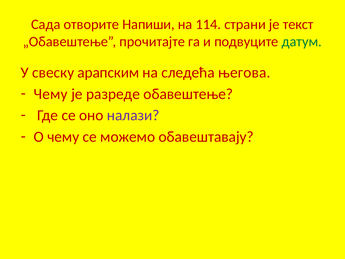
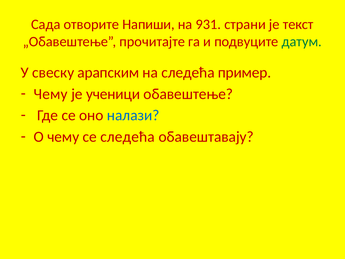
114: 114 -> 931
његова: његова -> пример
разреде: разреде -> ученици
налази colour: purple -> blue
се можемо: можемо -> следећа
